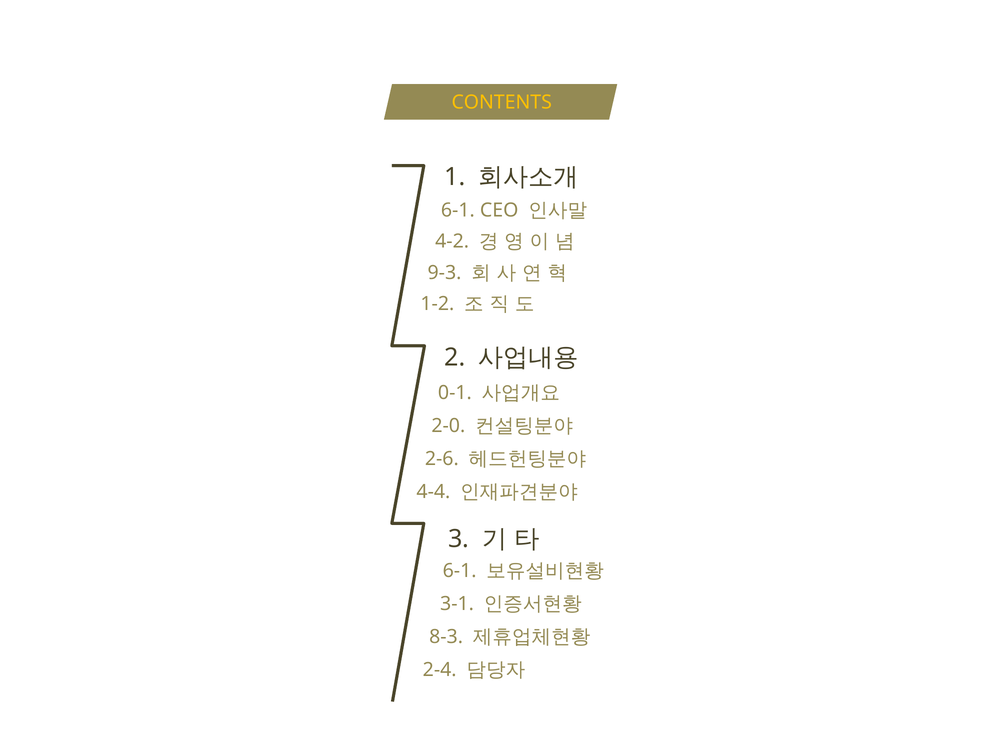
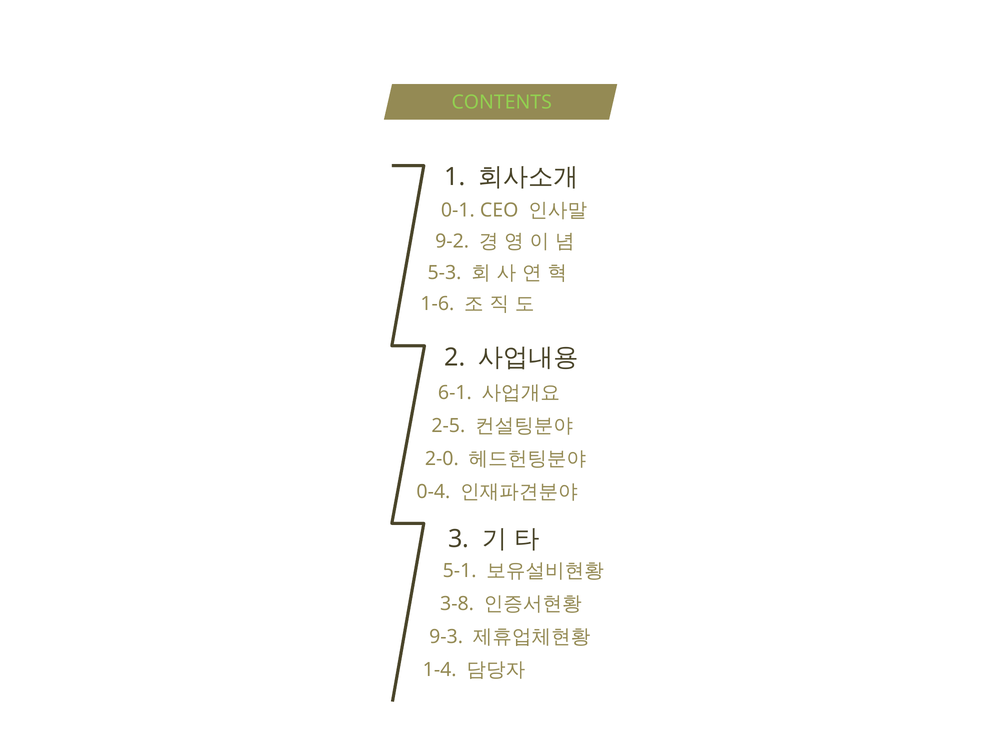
CONTENTS colour: yellow -> light green
6-1 at (458, 210): 6-1 -> 0-1
4-2: 4-2 -> 9-2
9-3: 9-3 -> 5-3
1-2: 1-2 -> 1-6
0-1: 0-1 -> 6-1
2-0: 2-0 -> 2-5
2-6: 2-6 -> 2-0
4-4: 4-4 -> 0-4
6-1 at (460, 571): 6-1 -> 5-1
3-1: 3-1 -> 3-8
8-3: 8-3 -> 9-3
2-4: 2-4 -> 1-4
